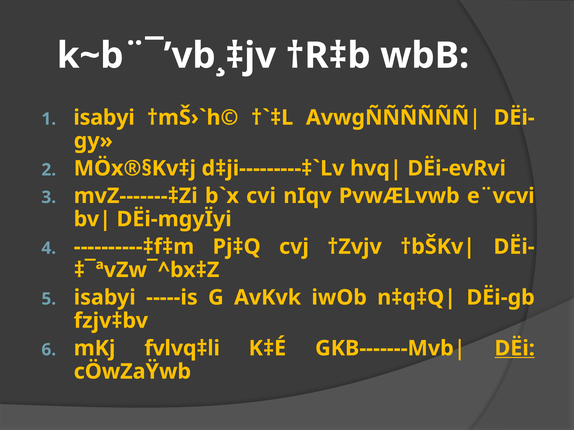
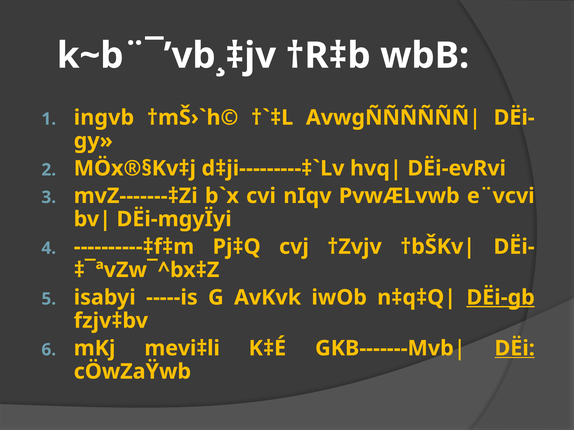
isabyi at (104, 118): isabyi -> ingvb
DËi-gb underline: none -> present
fvlvq‡li: fvlvq‡li -> mevi‡li
